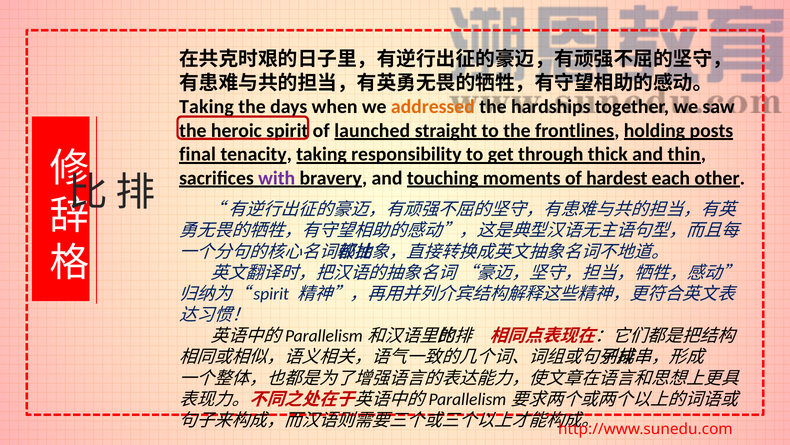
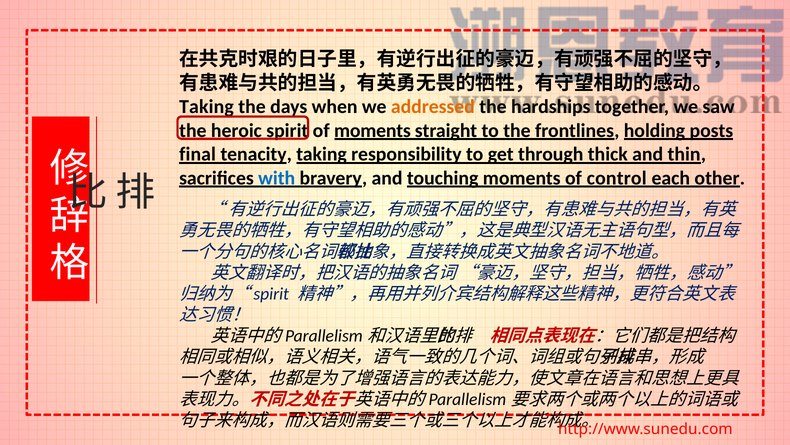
of launched: launched -> moments
with colour: purple -> blue
hardest: hardest -> control
